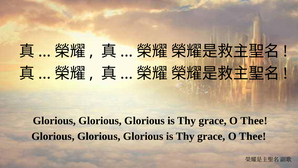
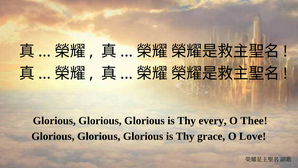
grace at (213, 120): grace -> every
Thee at (253, 136): Thee -> Love
